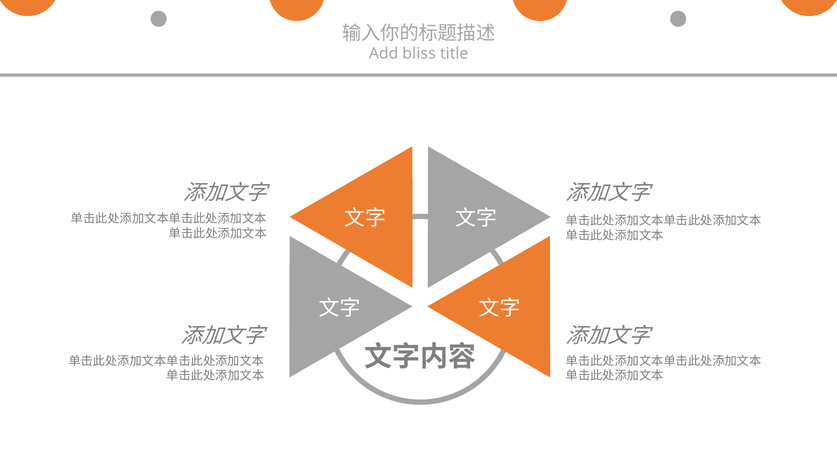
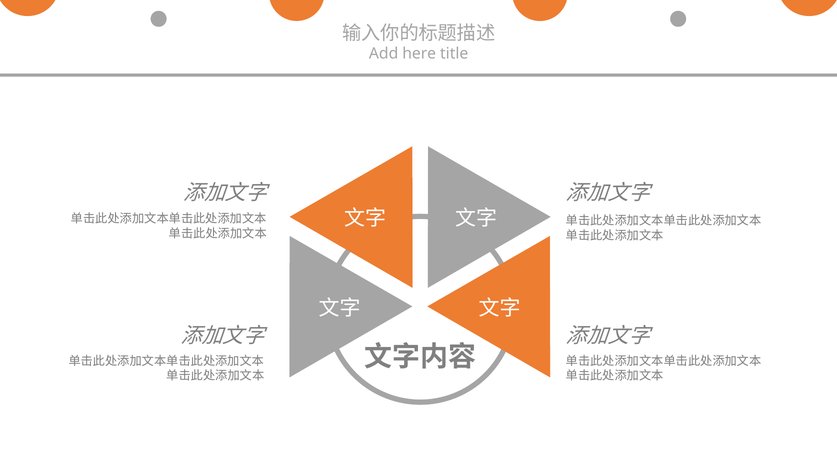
bliss: bliss -> here
